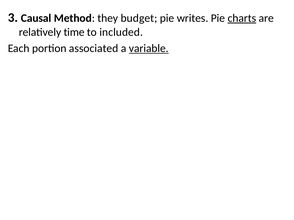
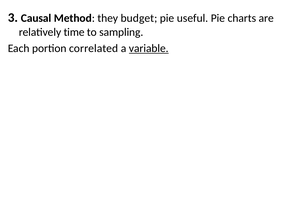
writes: writes -> useful
charts underline: present -> none
included: included -> sampling
associated: associated -> correlated
